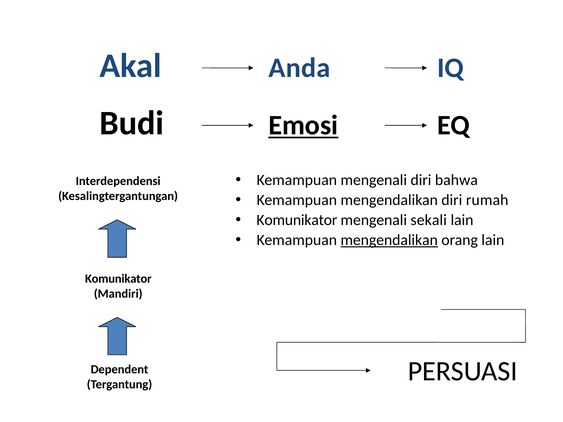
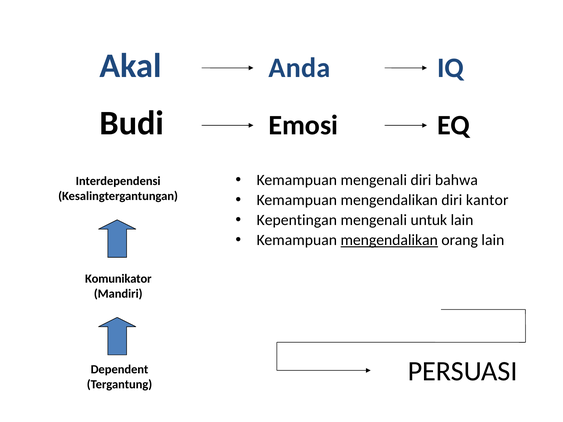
Emosi underline: present -> none
rumah: rumah -> kantor
Komunikator at (297, 220): Komunikator -> Kepentingan
sekali: sekali -> untuk
